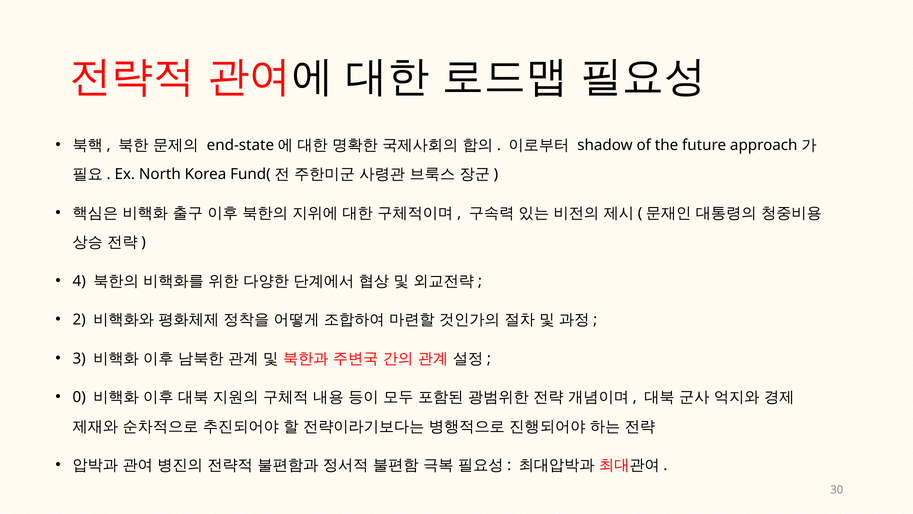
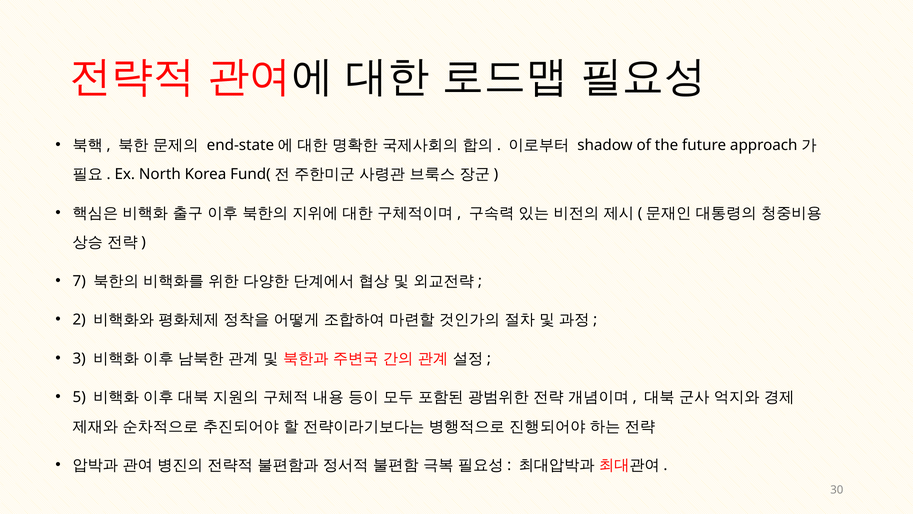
4: 4 -> 7
0: 0 -> 5
